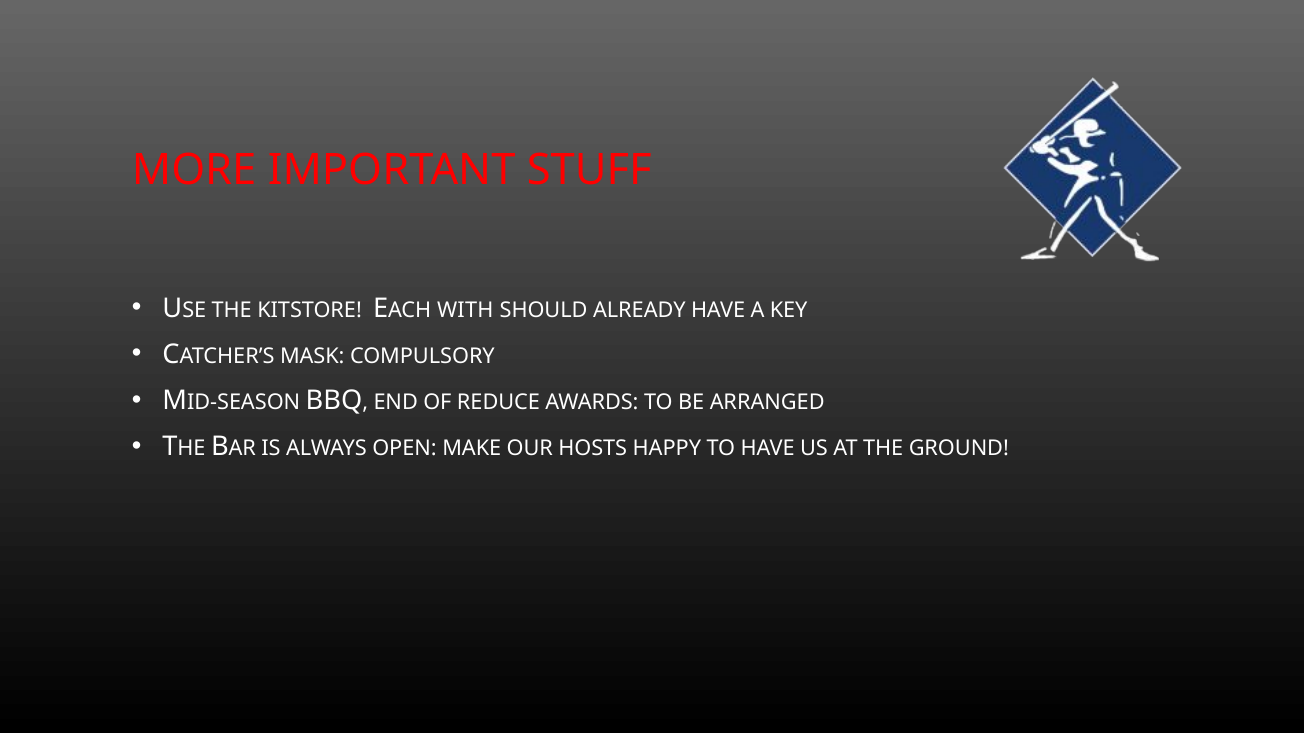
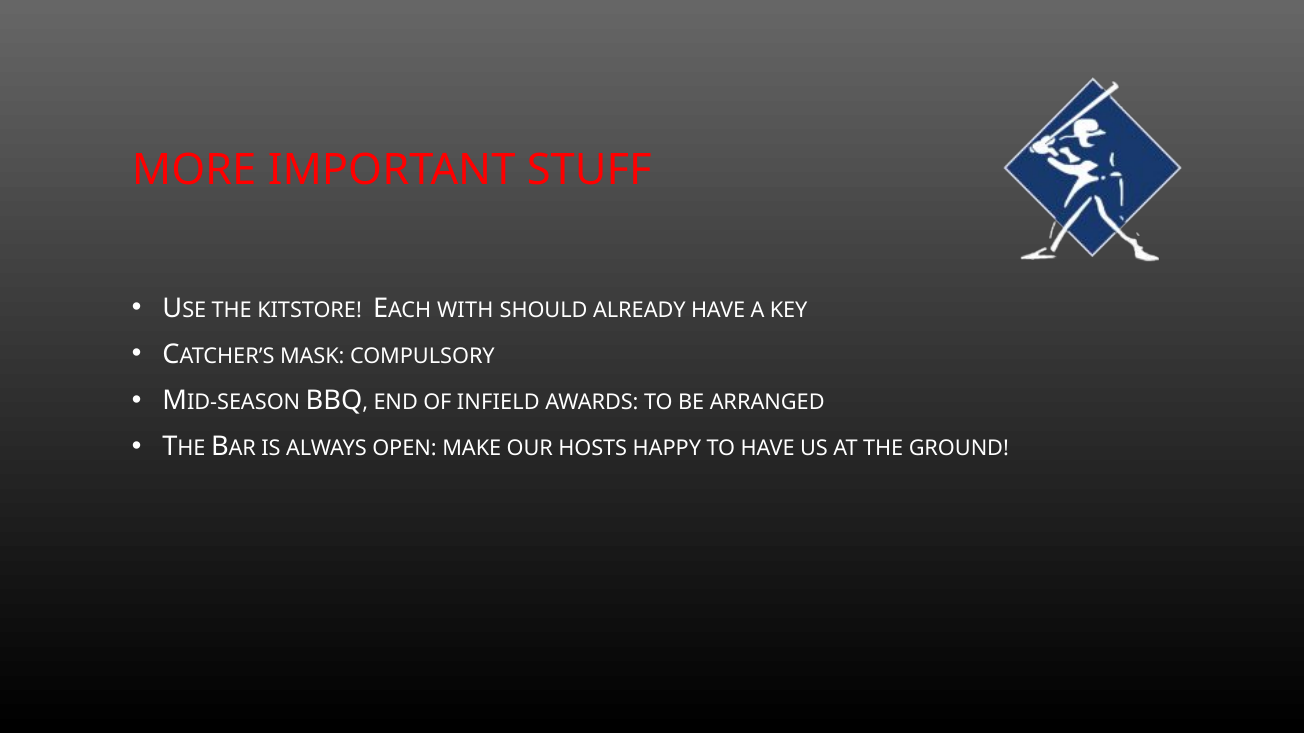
REDUCE: REDUCE -> INFIELD
